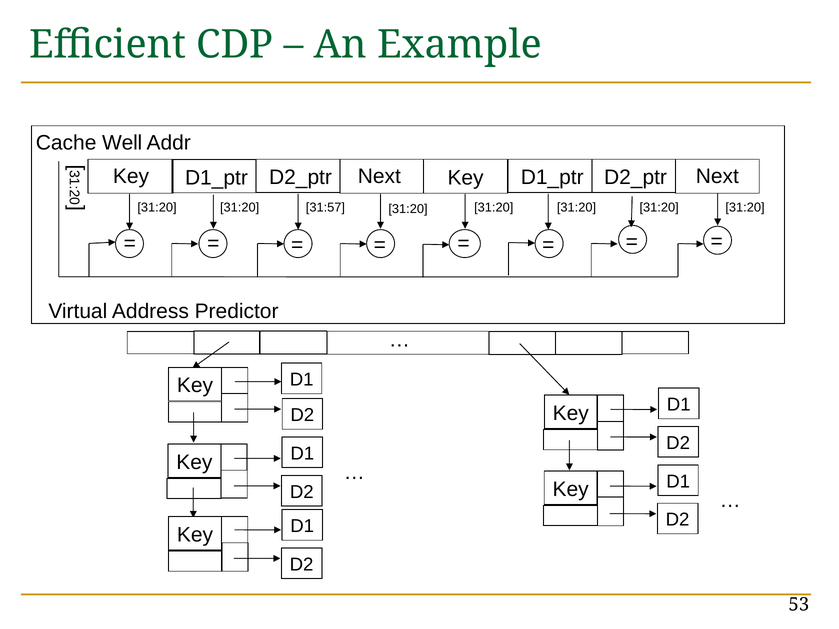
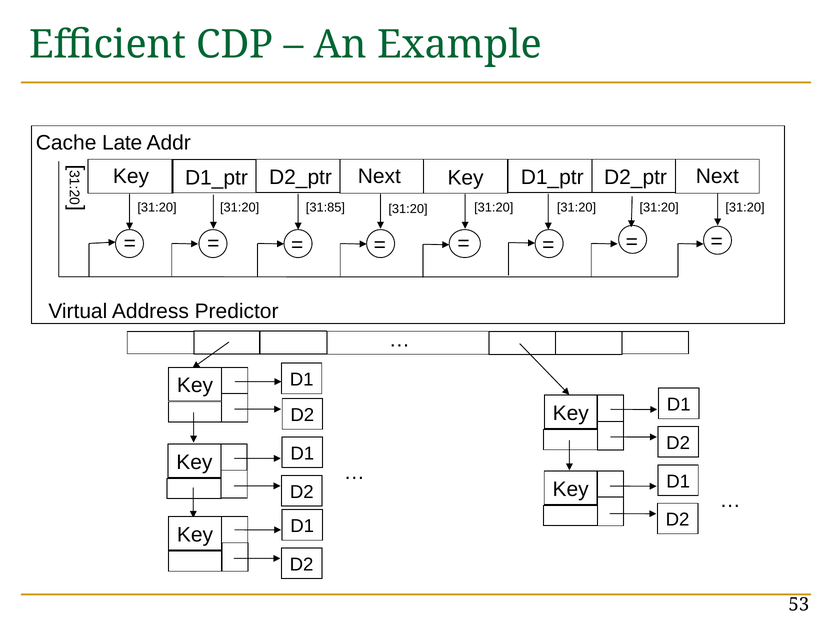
Well: Well -> Late
31:57: 31:57 -> 31:85
